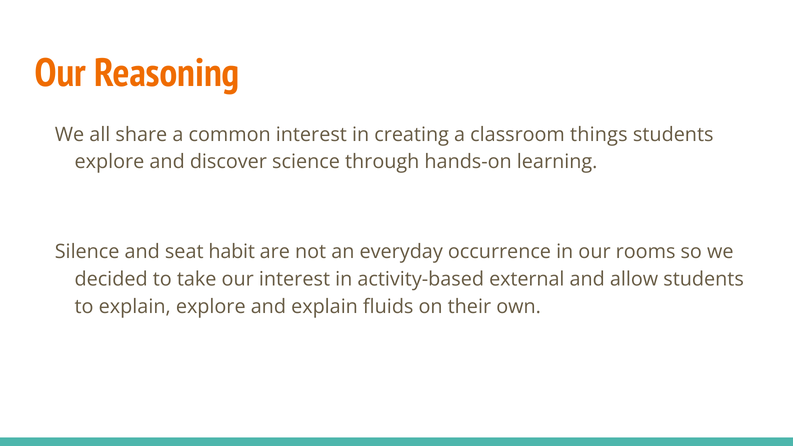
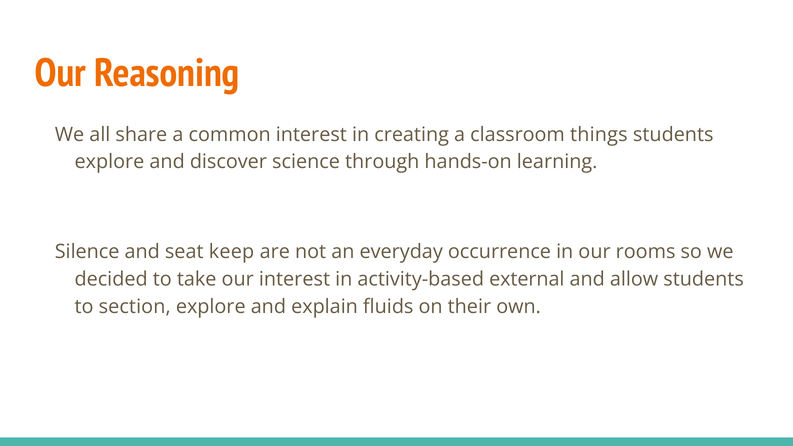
habit: habit -> keep
to explain: explain -> section
